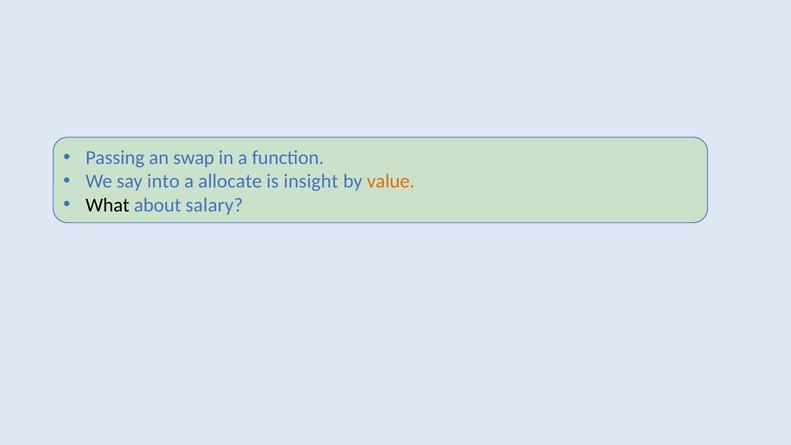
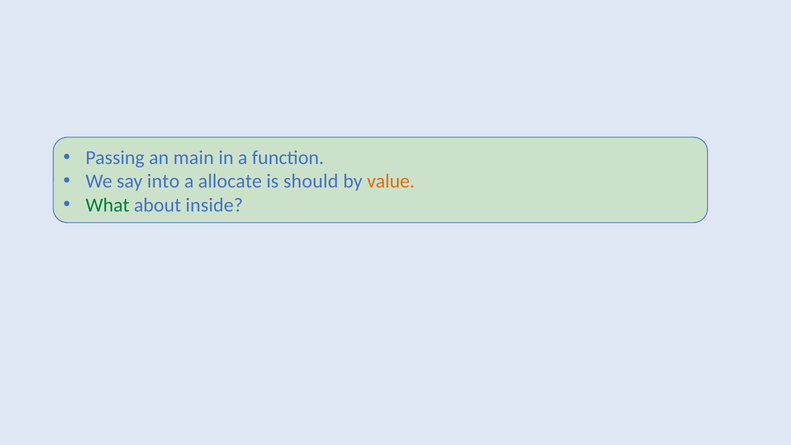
swap: swap -> main
insight: insight -> should
What colour: black -> green
salary: salary -> inside
